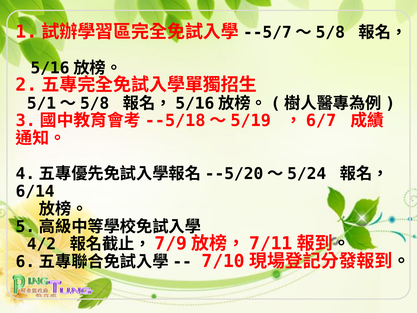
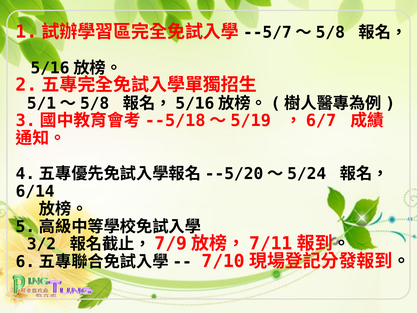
4/2: 4/2 -> 3/2
